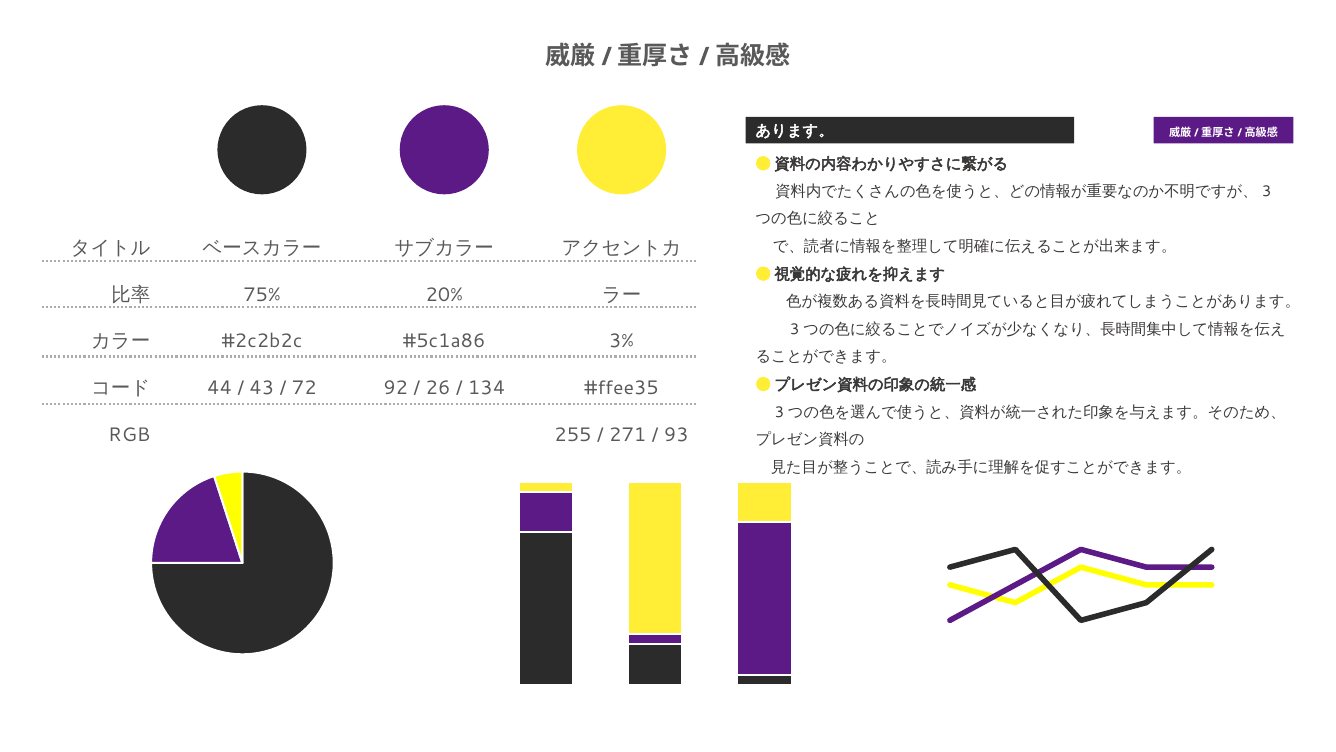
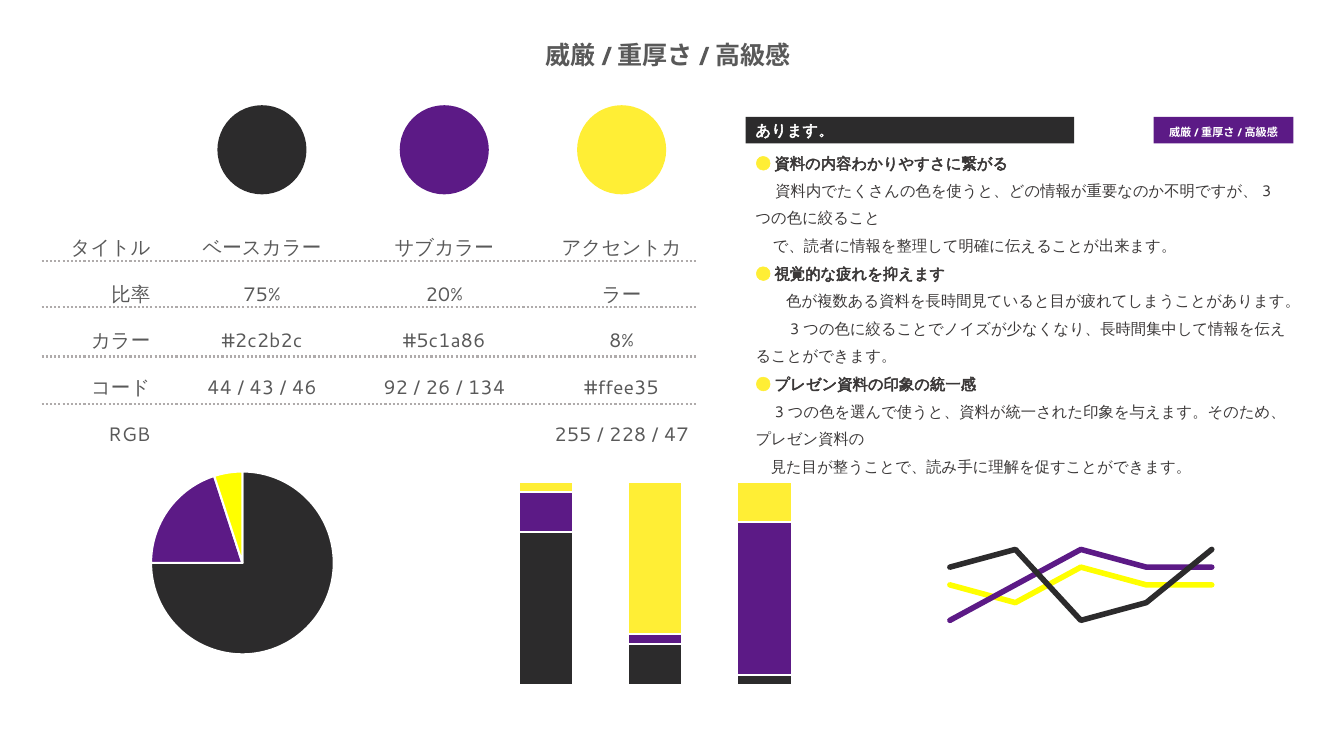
3%: 3% -> 8%
72: 72 -> 46
271: 271 -> 228
93: 93 -> 47
